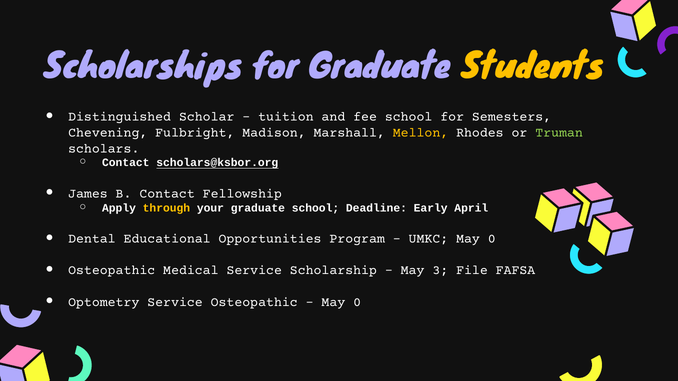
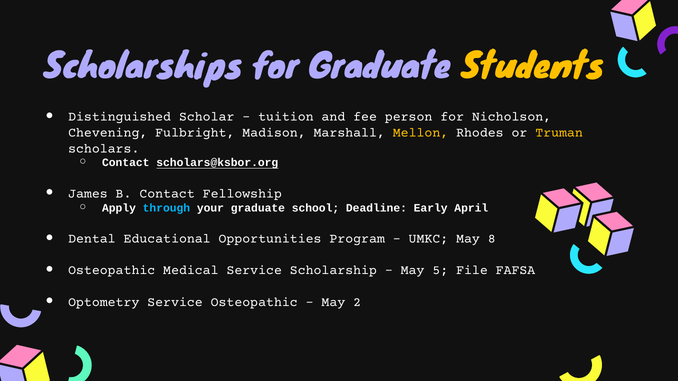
fee school: school -> person
Semesters: Semesters -> Nicholson
Truman colour: light green -> yellow
through colour: yellow -> light blue
UMKC May 0: 0 -> 8
3: 3 -> 5
0 at (357, 302): 0 -> 2
